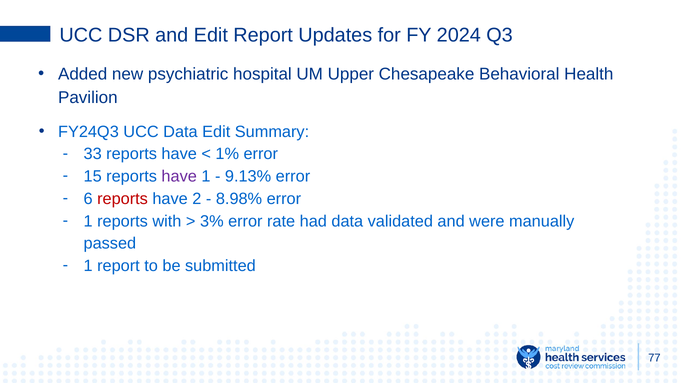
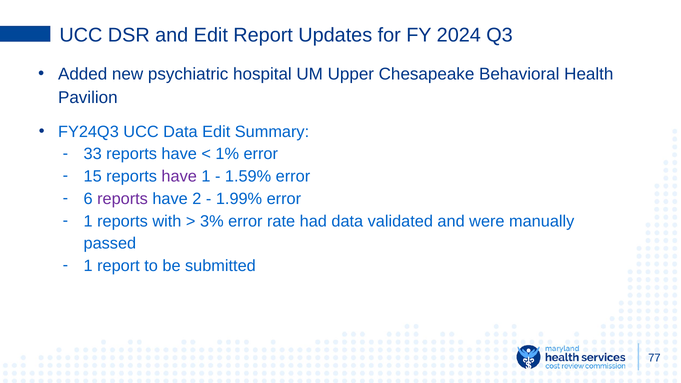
9.13%: 9.13% -> 1.59%
reports at (123, 199) colour: red -> purple
8.98%: 8.98% -> 1.99%
